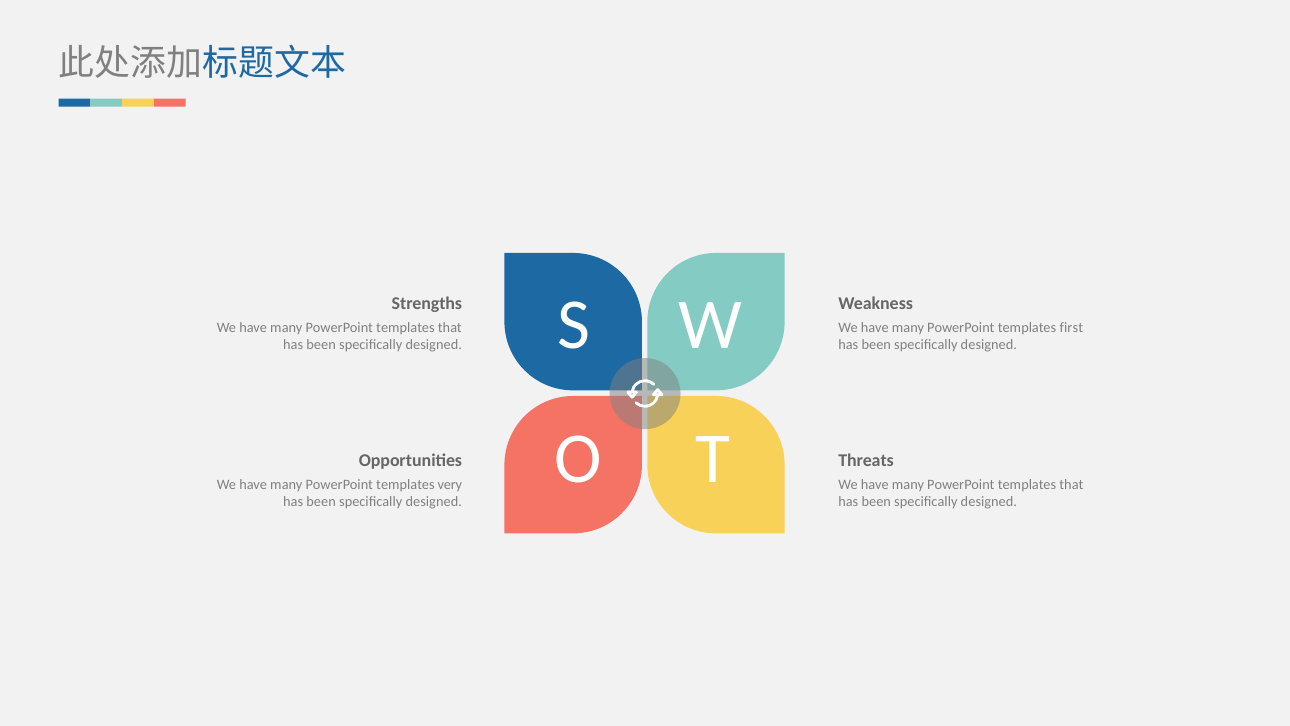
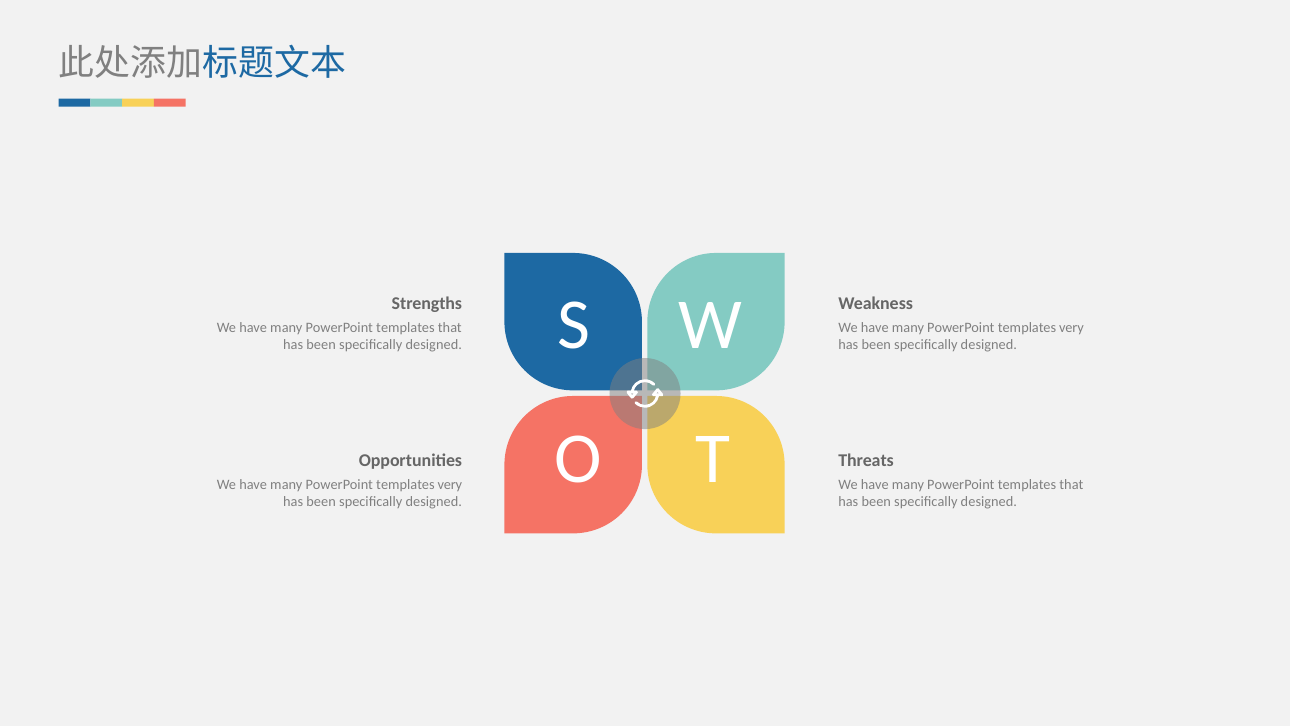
first at (1071, 328): first -> very
